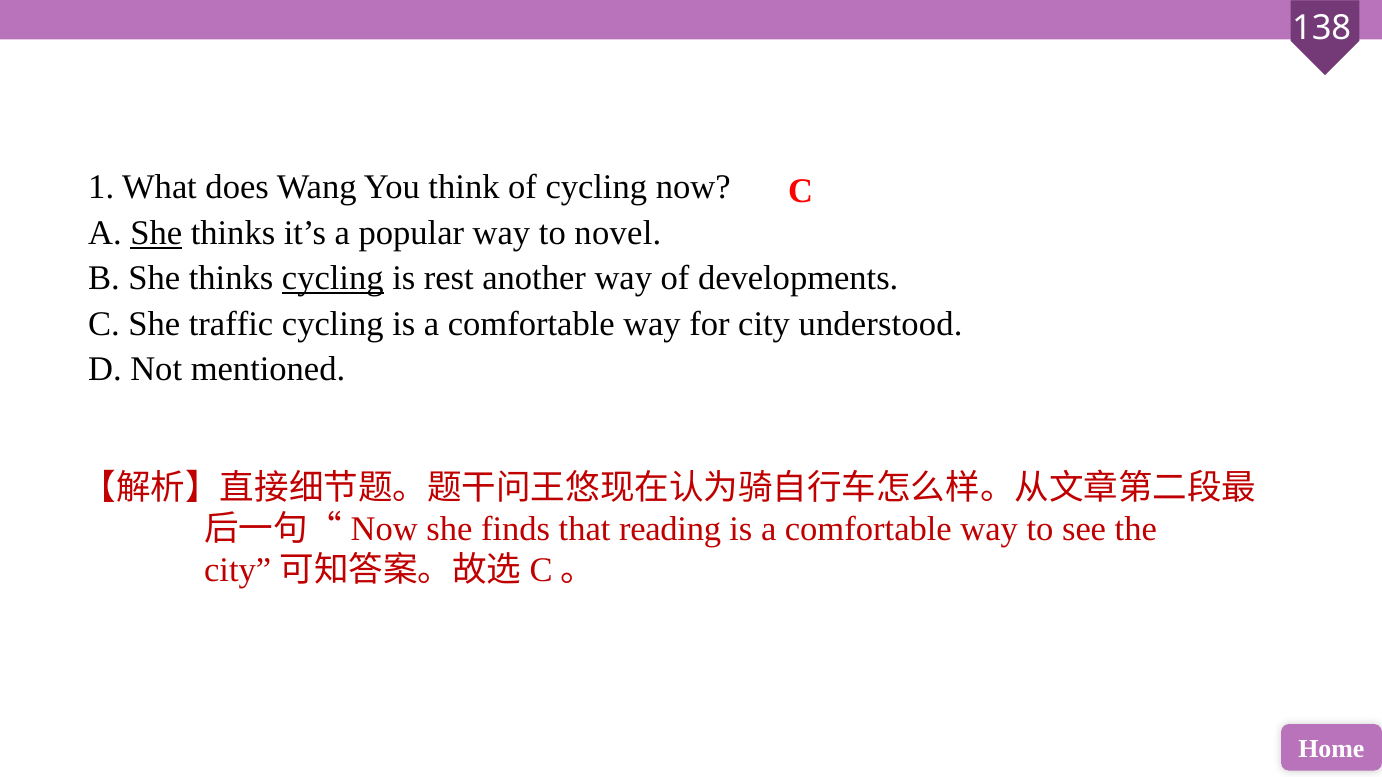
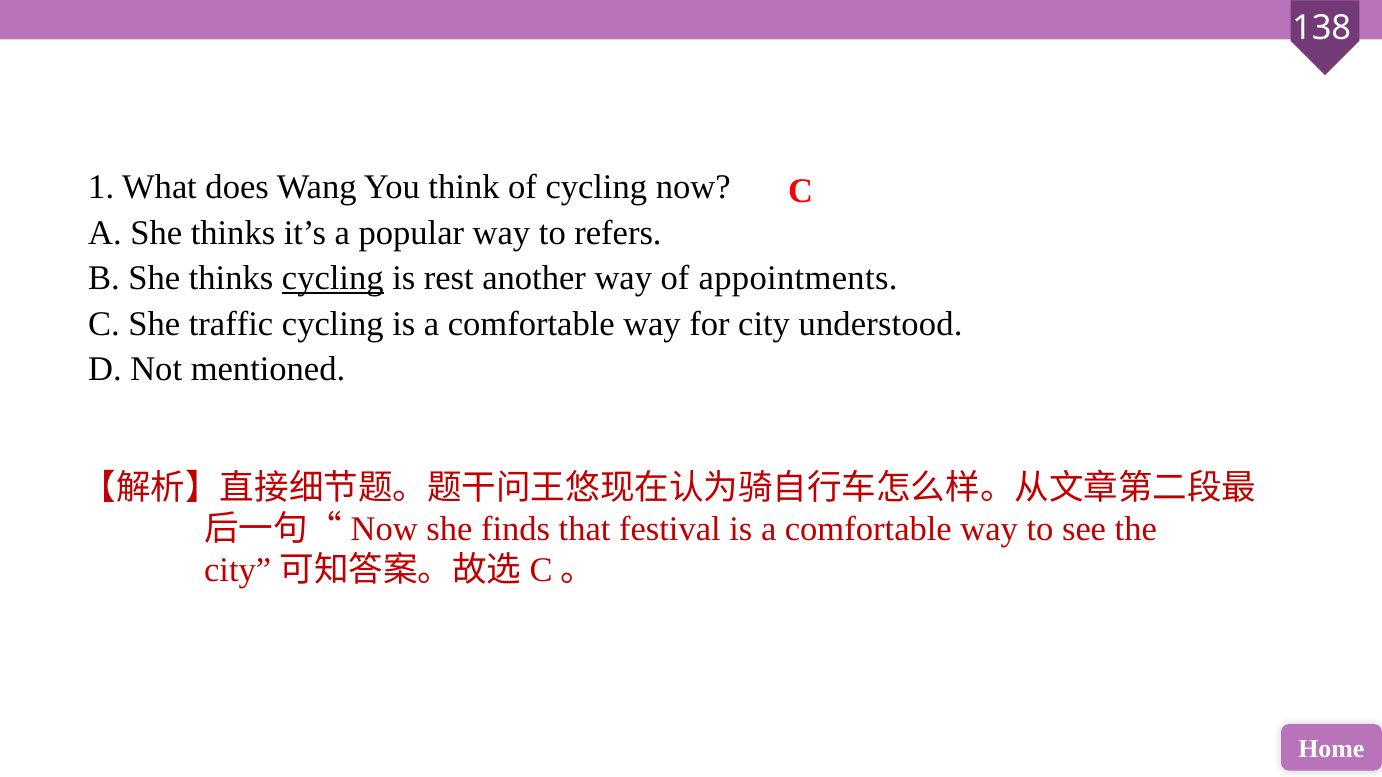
She at (156, 233) underline: present -> none
novel: novel -> refers
developments: developments -> appointments
reading: reading -> festival
